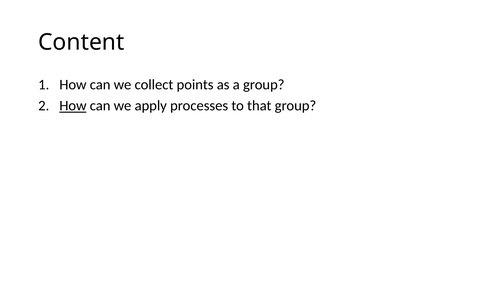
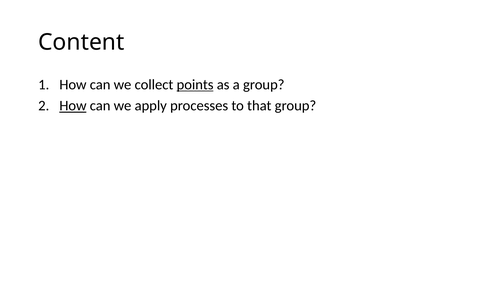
points underline: none -> present
